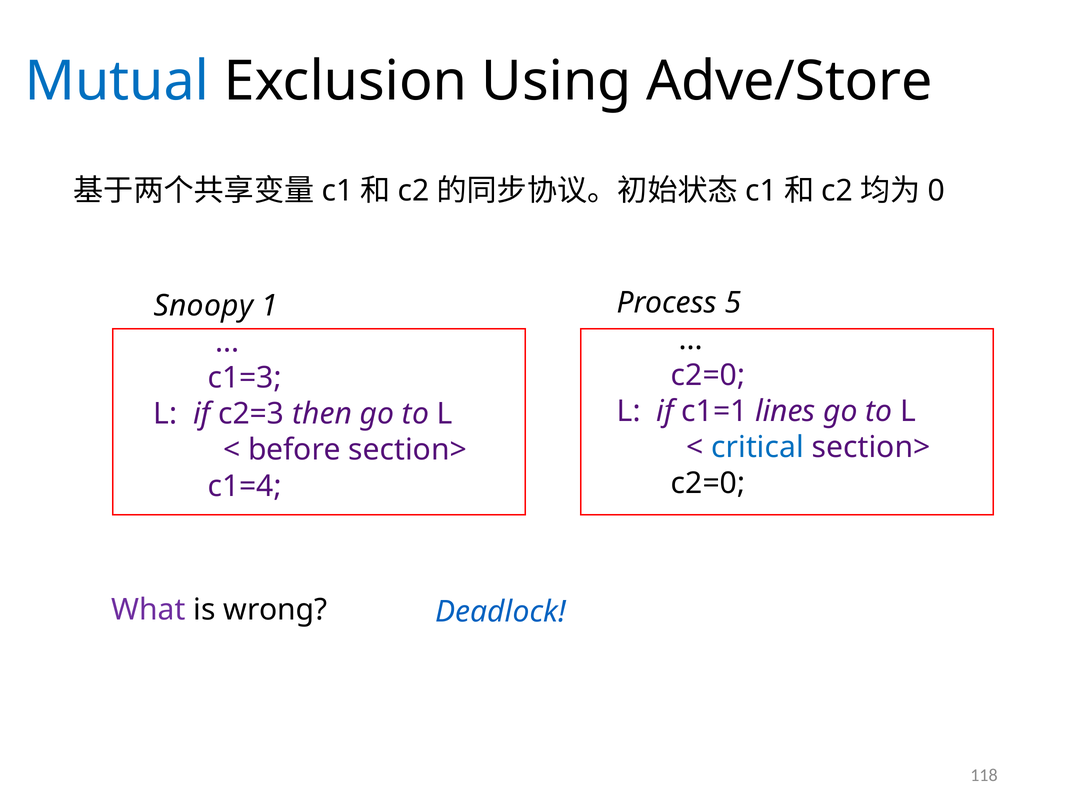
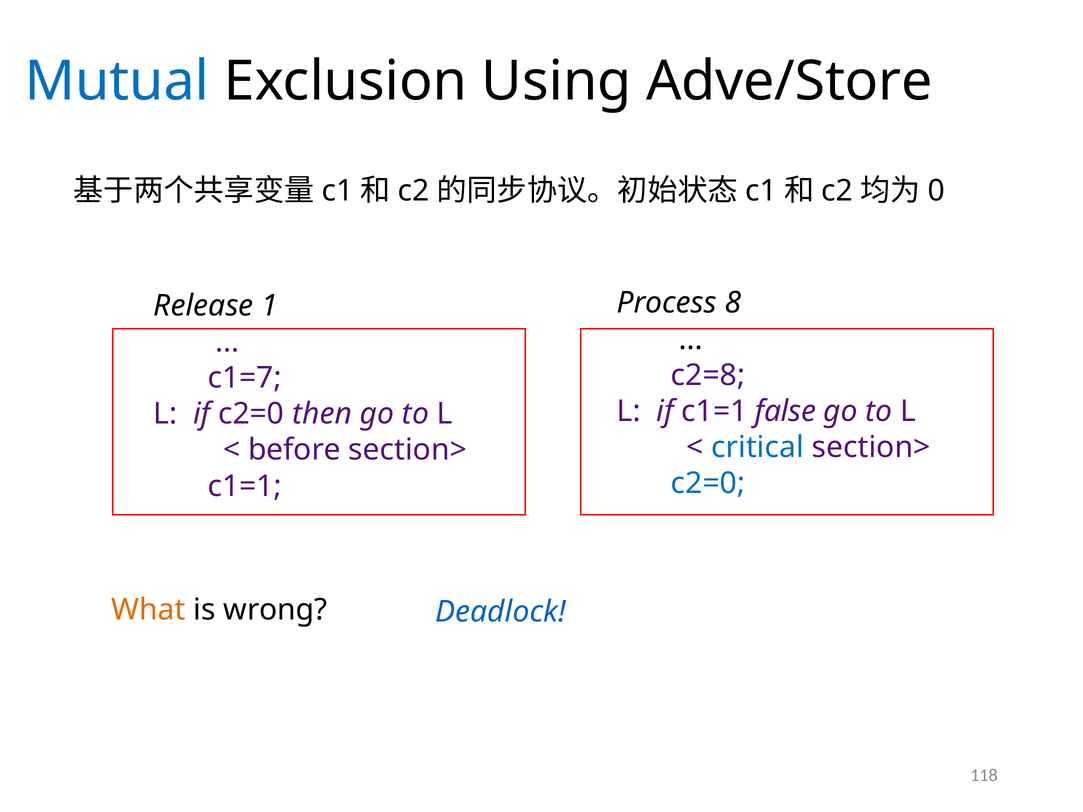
5: 5 -> 8
Snoopy: Snoopy -> Release
c2=0 at (708, 375): c2=0 -> c2=8
c1=3: c1=3 -> c1=7
lines: lines -> false
if c2=3: c2=3 -> c2=0
c2=0 at (708, 484) colour: black -> blue
c1=4 at (245, 486): c1=4 -> c1=1
What colour: purple -> orange
